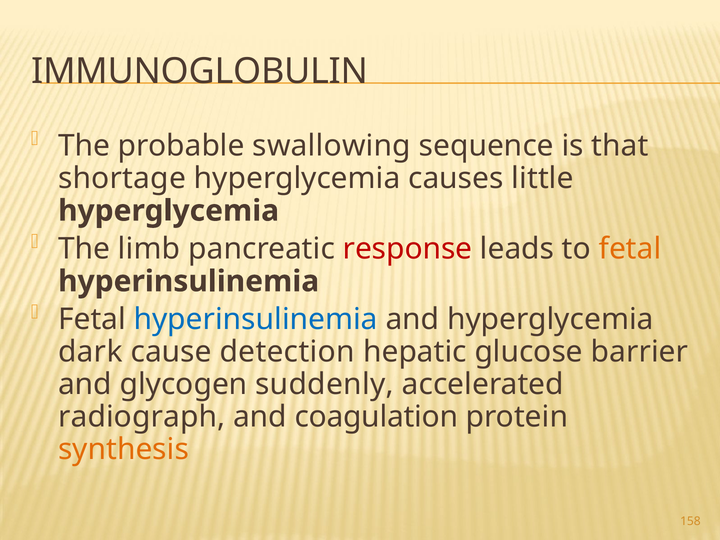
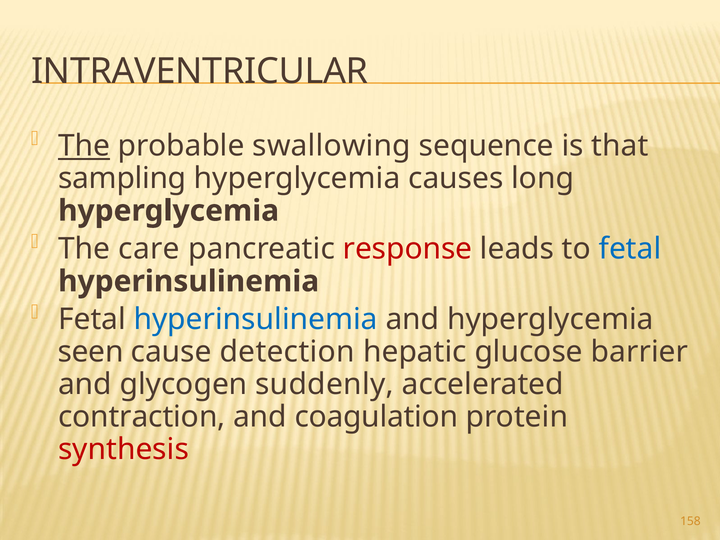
IMMUNOGLOBULIN: IMMUNOGLOBULIN -> INTRAVENTRICULAR
The at (84, 146) underline: none -> present
shortage: shortage -> sampling
little: little -> long
limb: limb -> care
fetal at (630, 249) colour: orange -> blue
dark: dark -> seen
radiograph: radiograph -> contraction
synthesis colour: orange -> red
